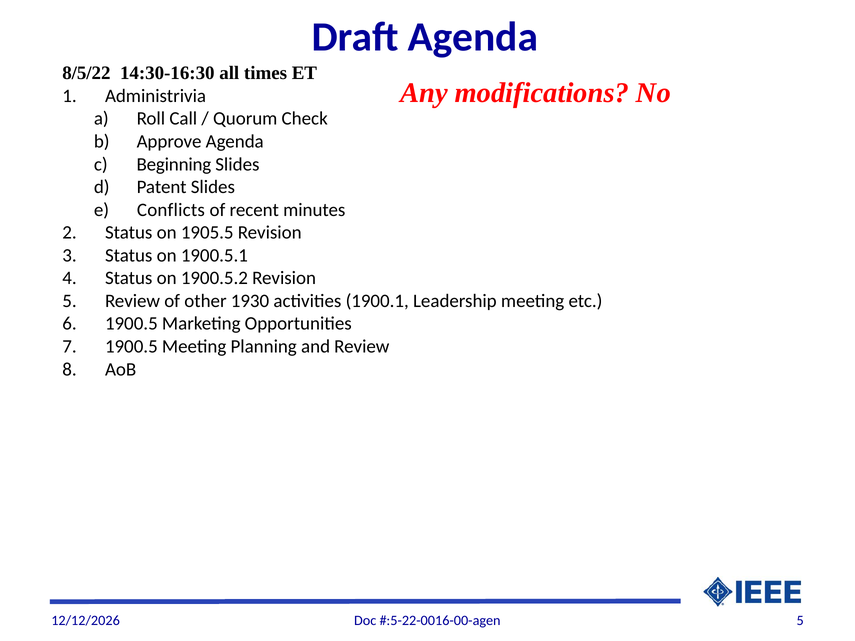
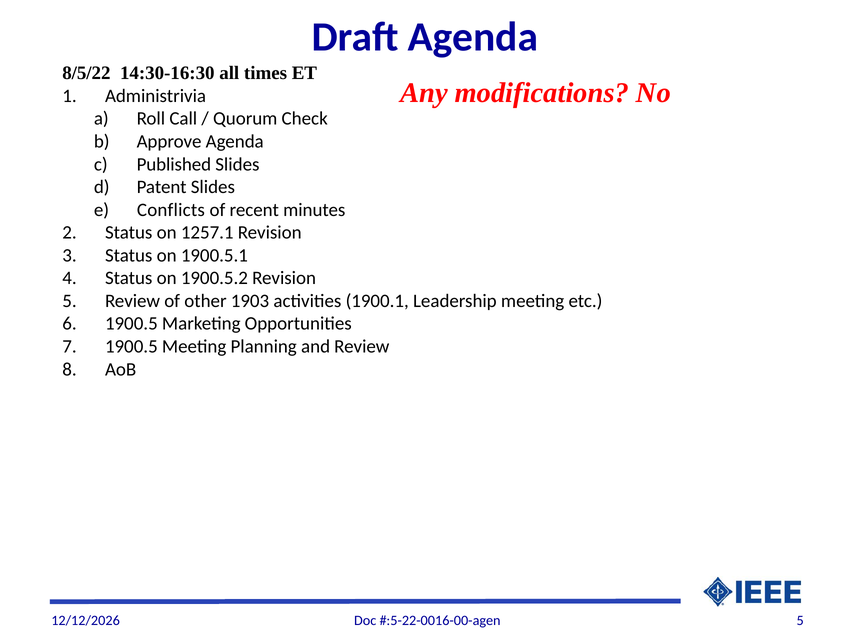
Beginning: Beginning -> Published
1905.5: 1905.5 -> 1257.1
1930: 1930 -> 1903
